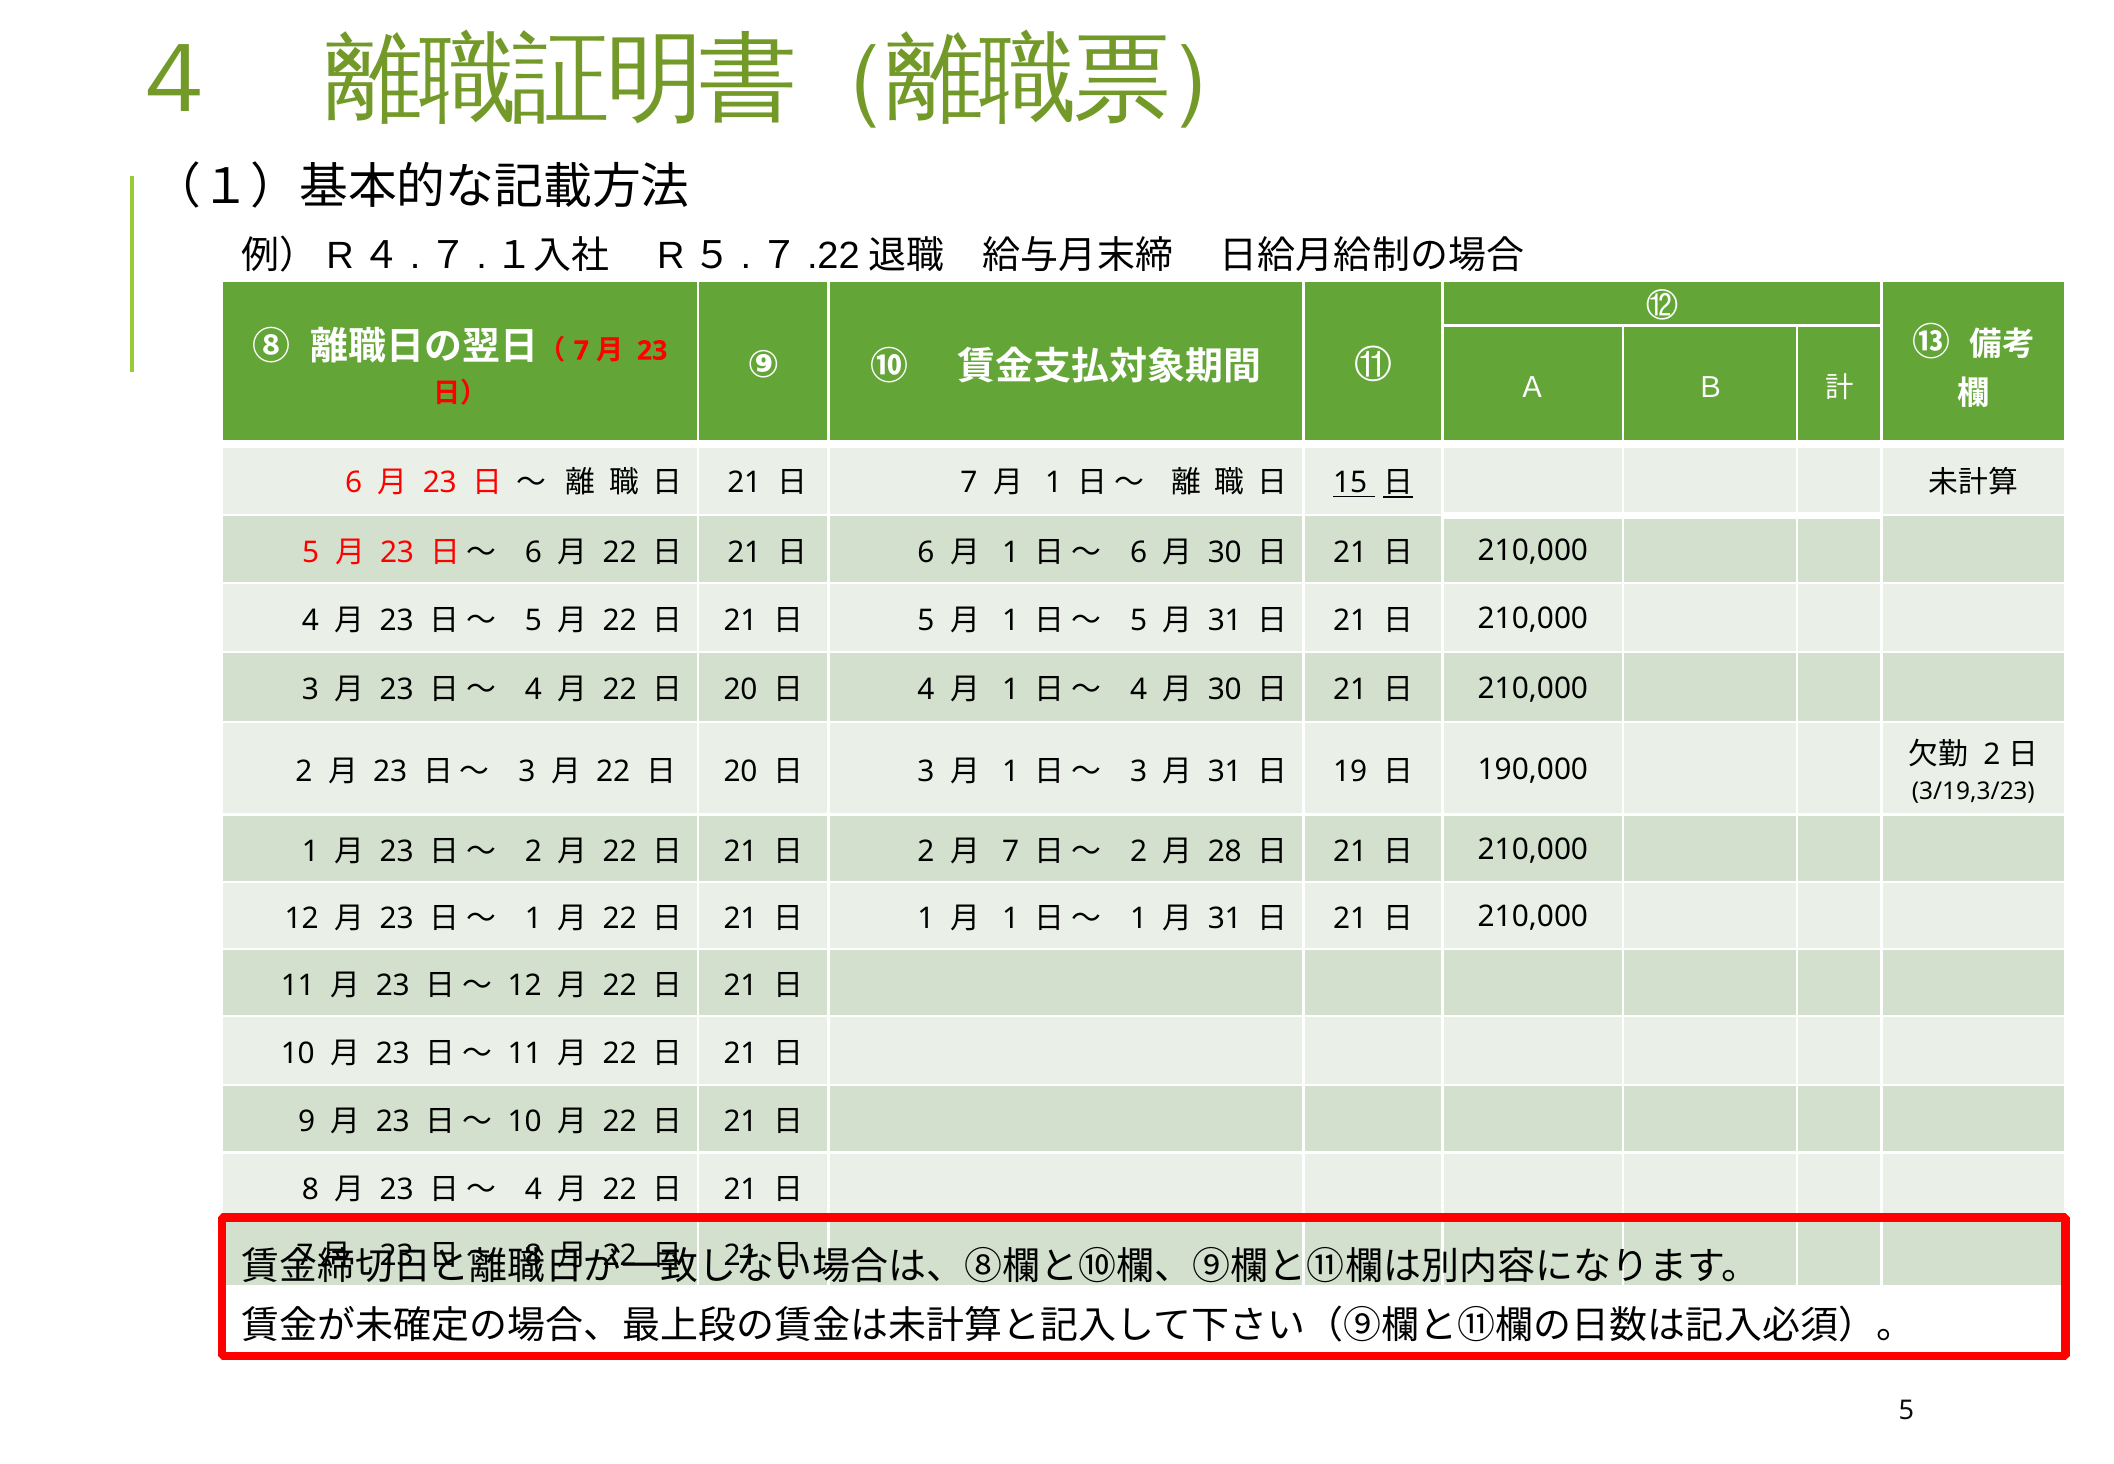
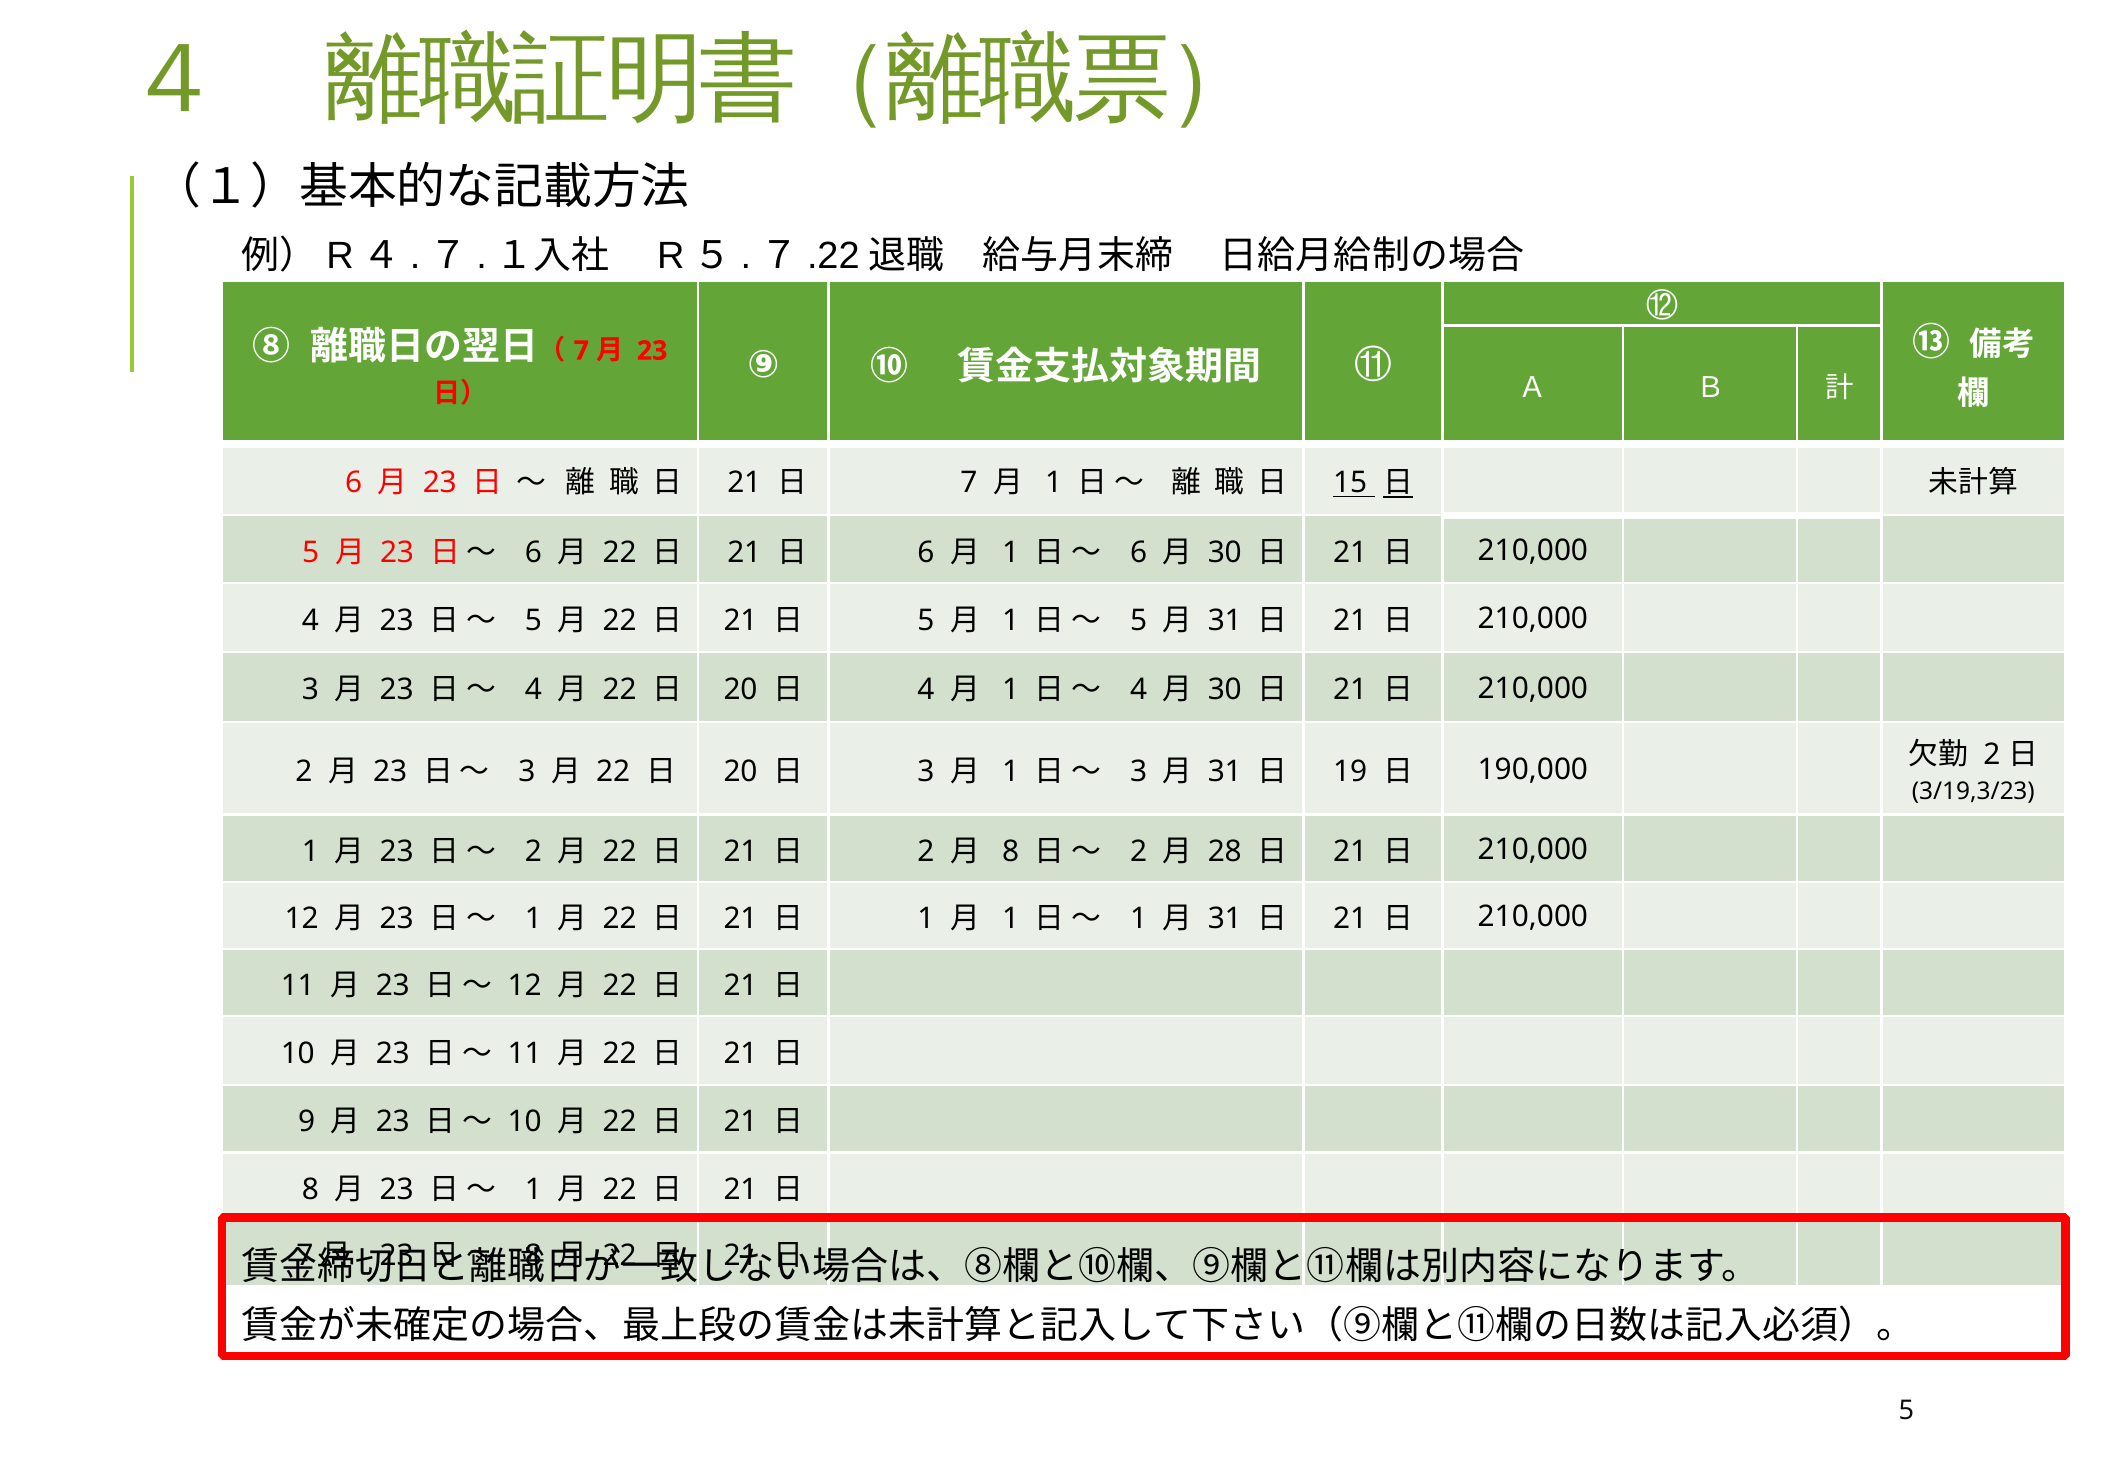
7 at (1011, 851): 7 -> 8
4 at (533, 1189): 4 -> 1
